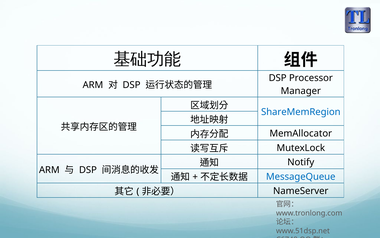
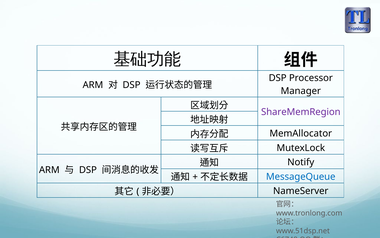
ShareMemRegion colour: blue -> purple
